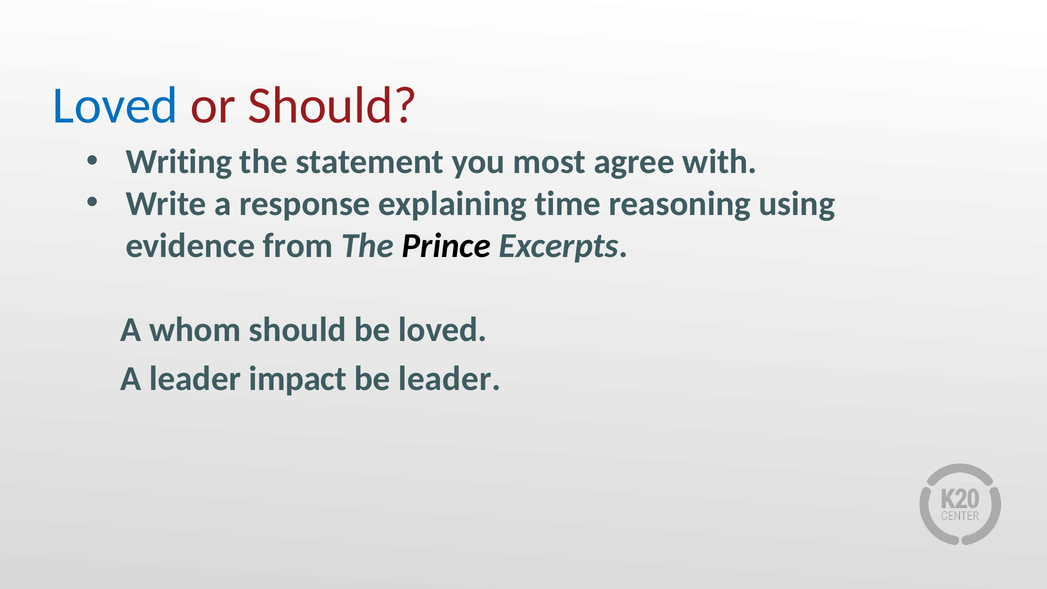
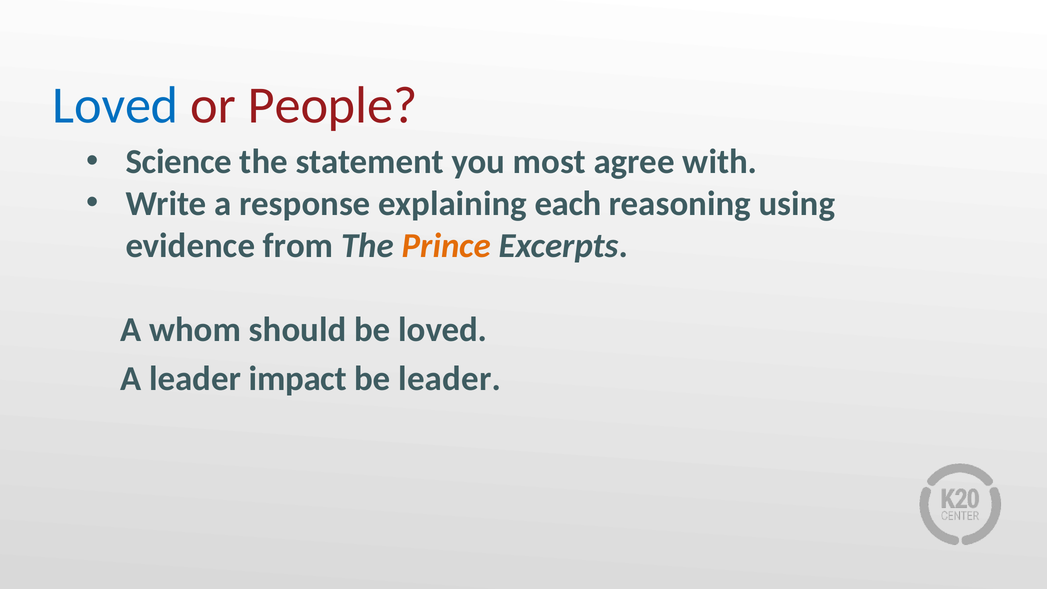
or Should: Should -> People
Writing: Writing -> Science
time: time -> each
Prince colour: black -> orange
